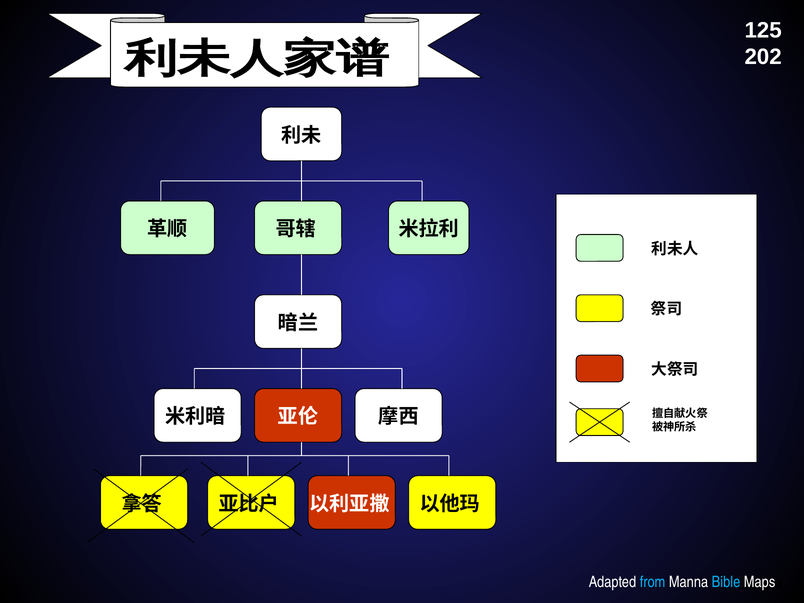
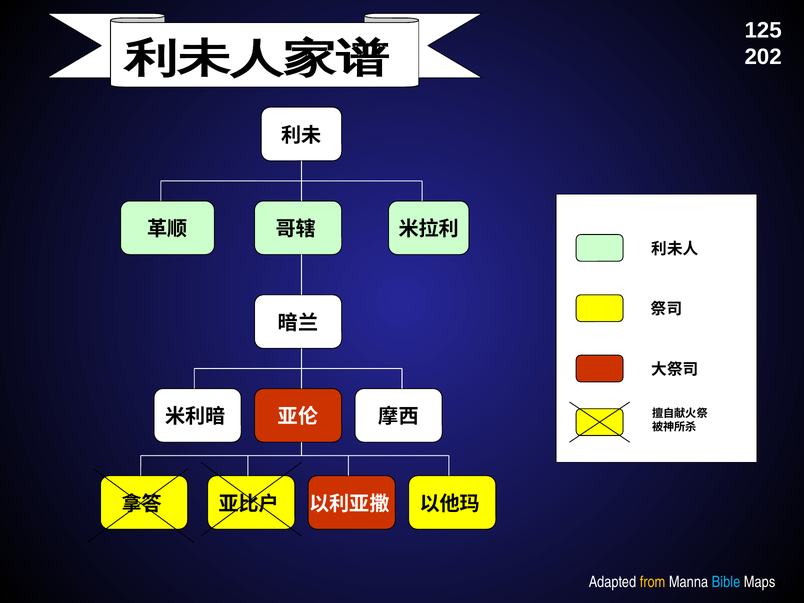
from colour: light blue -> yellow
